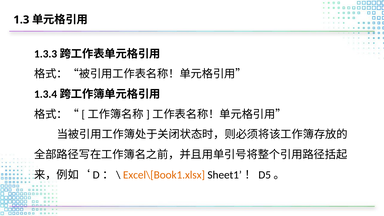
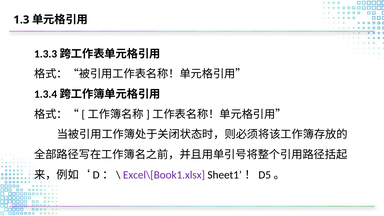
Excel\[Book1.xlsx colour: orange -> purple
